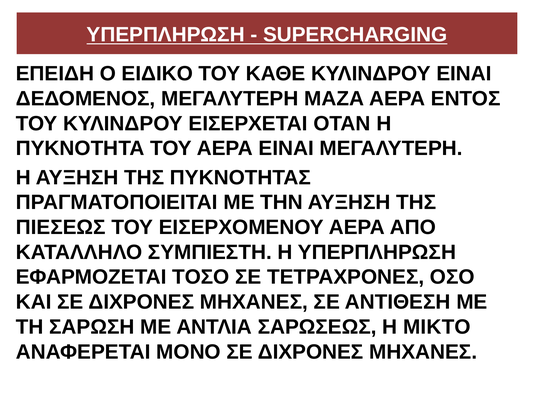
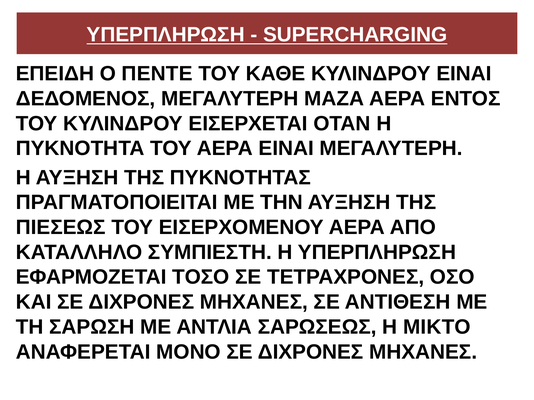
ΕΙΔΙΚΟ: ΕΙΔΙΚΟ -> ΠΕΝΤΕ
